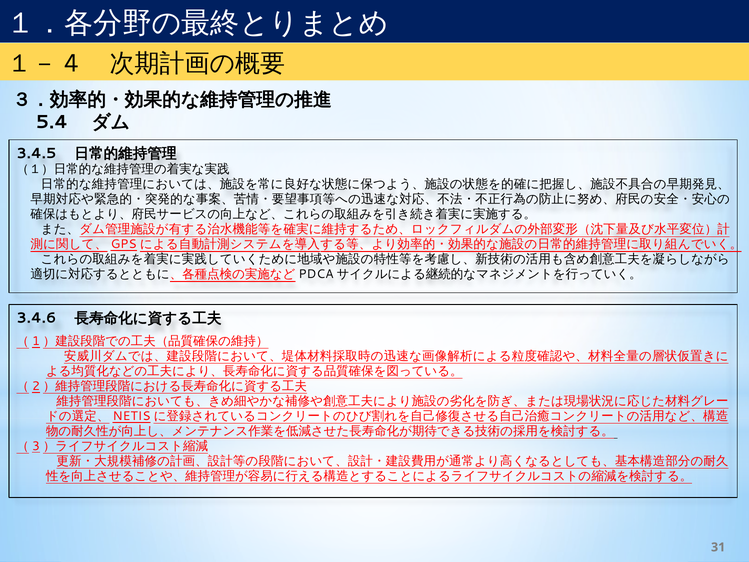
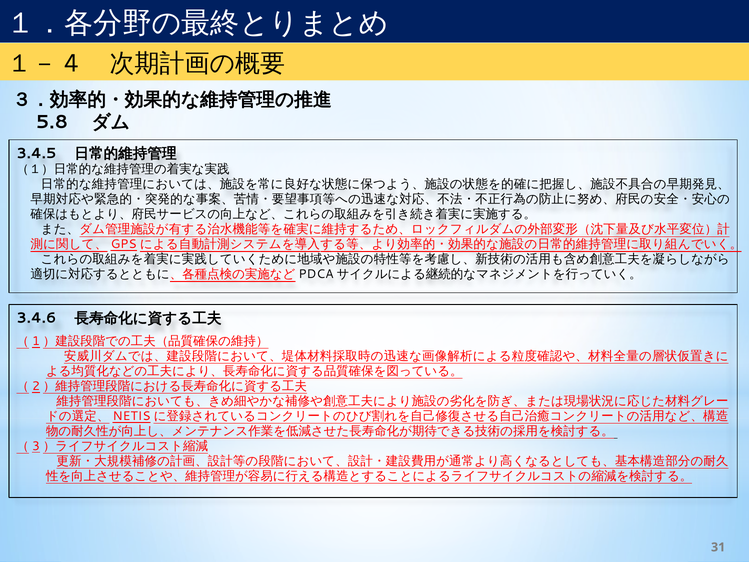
5.4: 5.4 -> 5.8
